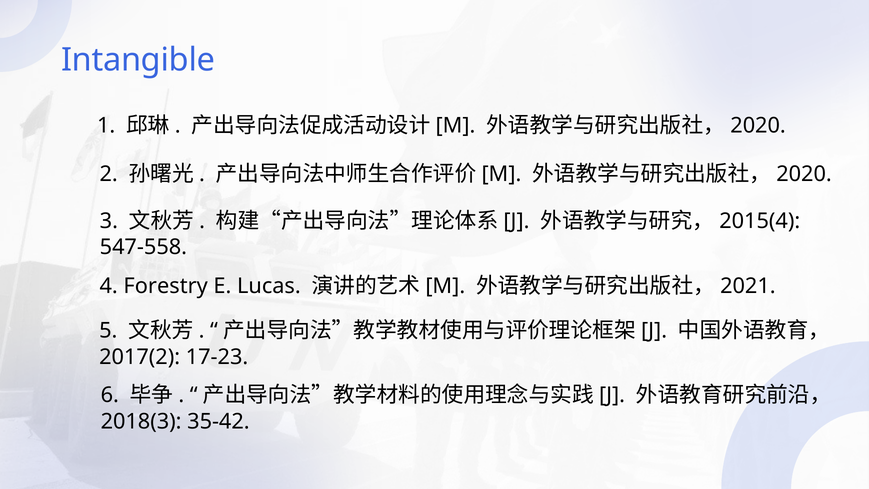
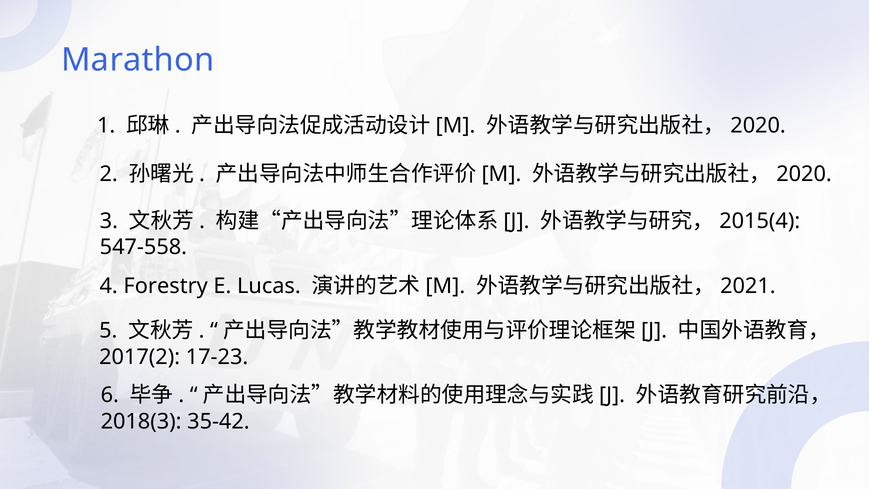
Intangible: Intangible -> Marathon
